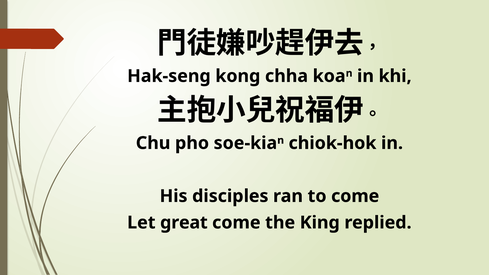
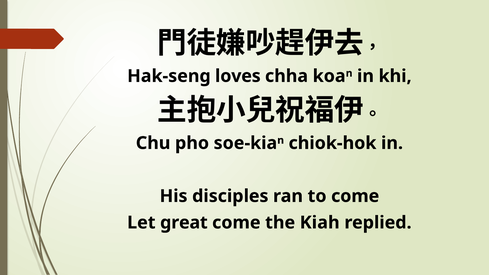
kong: kong -> loves
King: King -> Kiah
